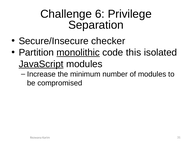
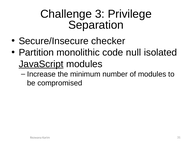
6: 6 -> 3
monolithic underline: present -> none
this: this -> null
